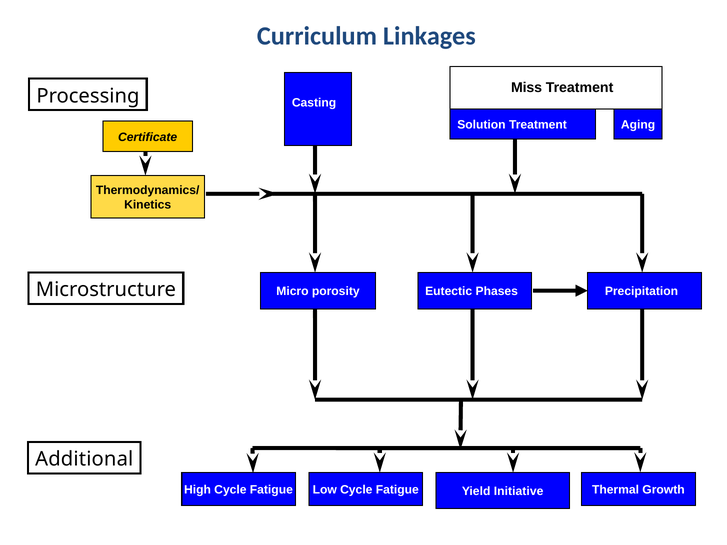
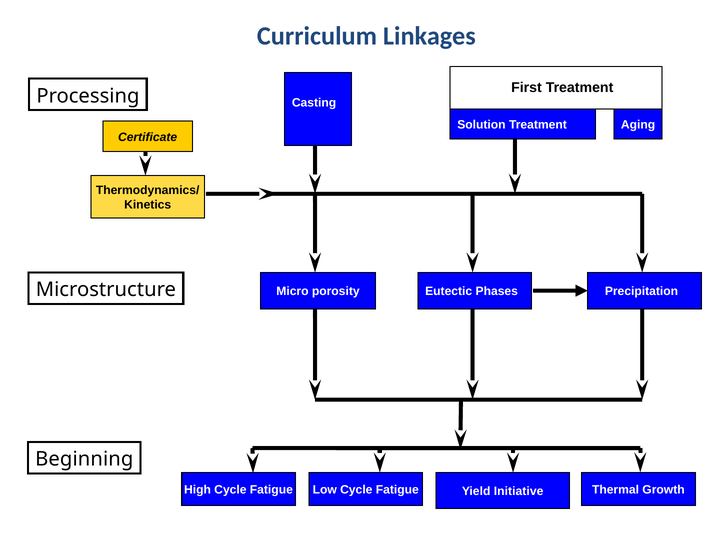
Miss: Miss -> First
Additional: Additional -> Beginning
